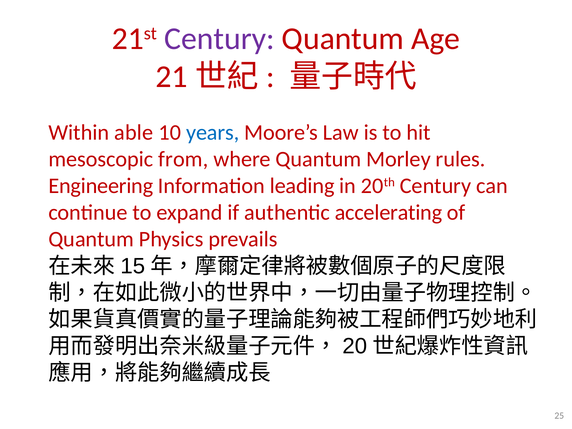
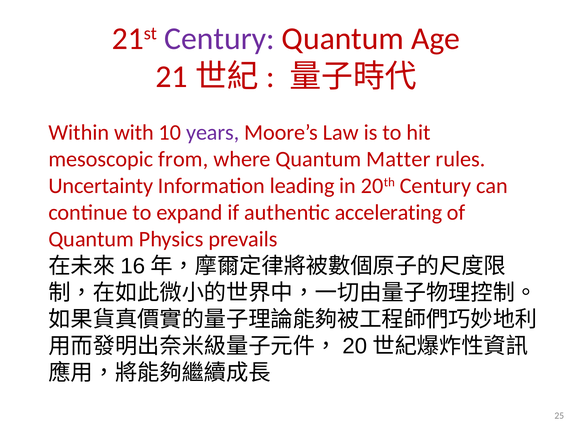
able: able -> with
years colour: blue -> purple
Morley: Morley -> Matter
Engineering: Engineering -> Uncertainty
15: 15 -> 16
